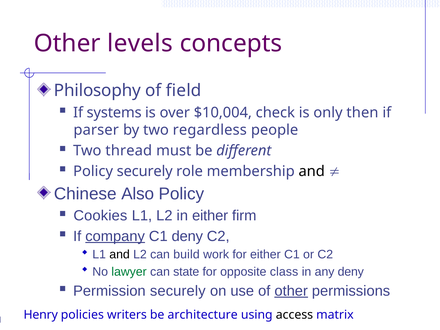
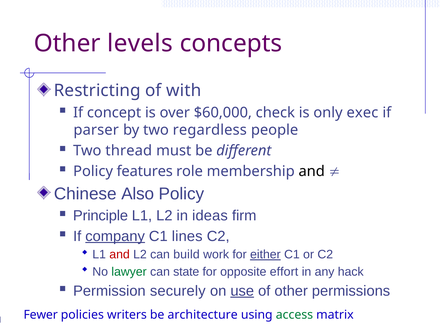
Philosophy: Philosophy -> Restricting
field: field -> with
systems: systems -> concept
$10,004: $10,004 -> $60,000
then: then -> exec
Policy securely: securely -> features
Cookies: Cookies -> Principle
in either: either -> ideas
C1 deny: deny -> lines
and at (120, 255) colour: black -> red
either at (265, 255) underline: none -> present
class: class -> effort
any deny: deny -> hack
use underline: none -> present
other at (291, 291) underline: present -> none
Henry: Henry -> Fewer
access colour: black -> green
